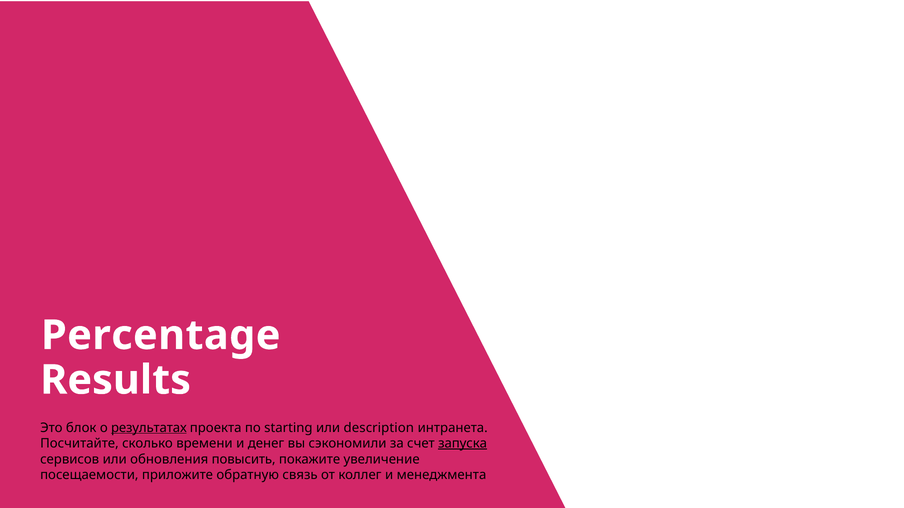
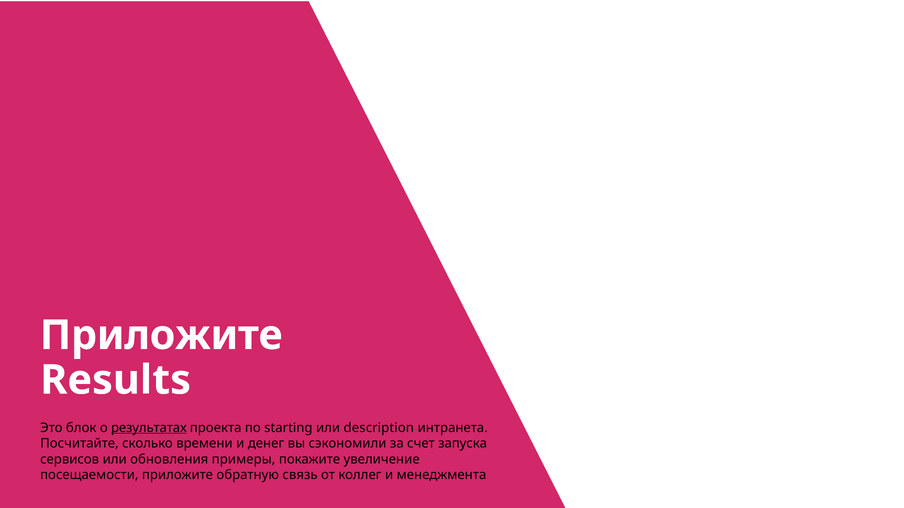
Percentage at (161, 336): Percentage -> Приложите
запуска underline: present -> none
повысить: повысить -> примеры
